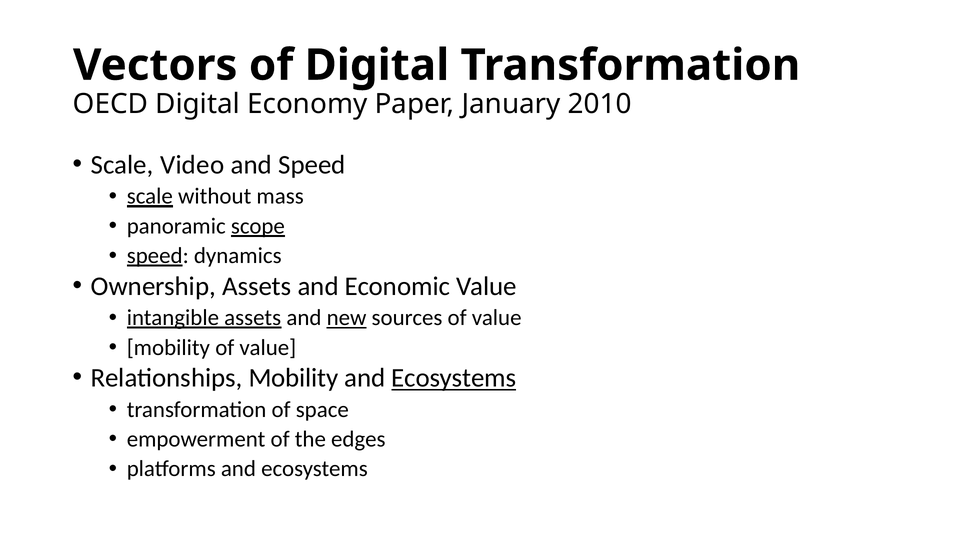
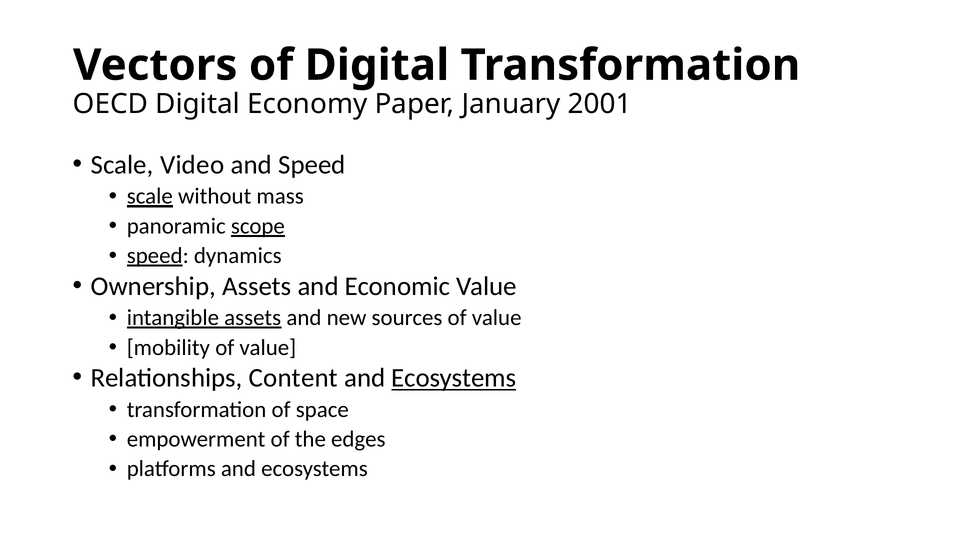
2010: 2010 -> 2001
new underline: present -> none
Relationships Mobility: Mobility -> Content
